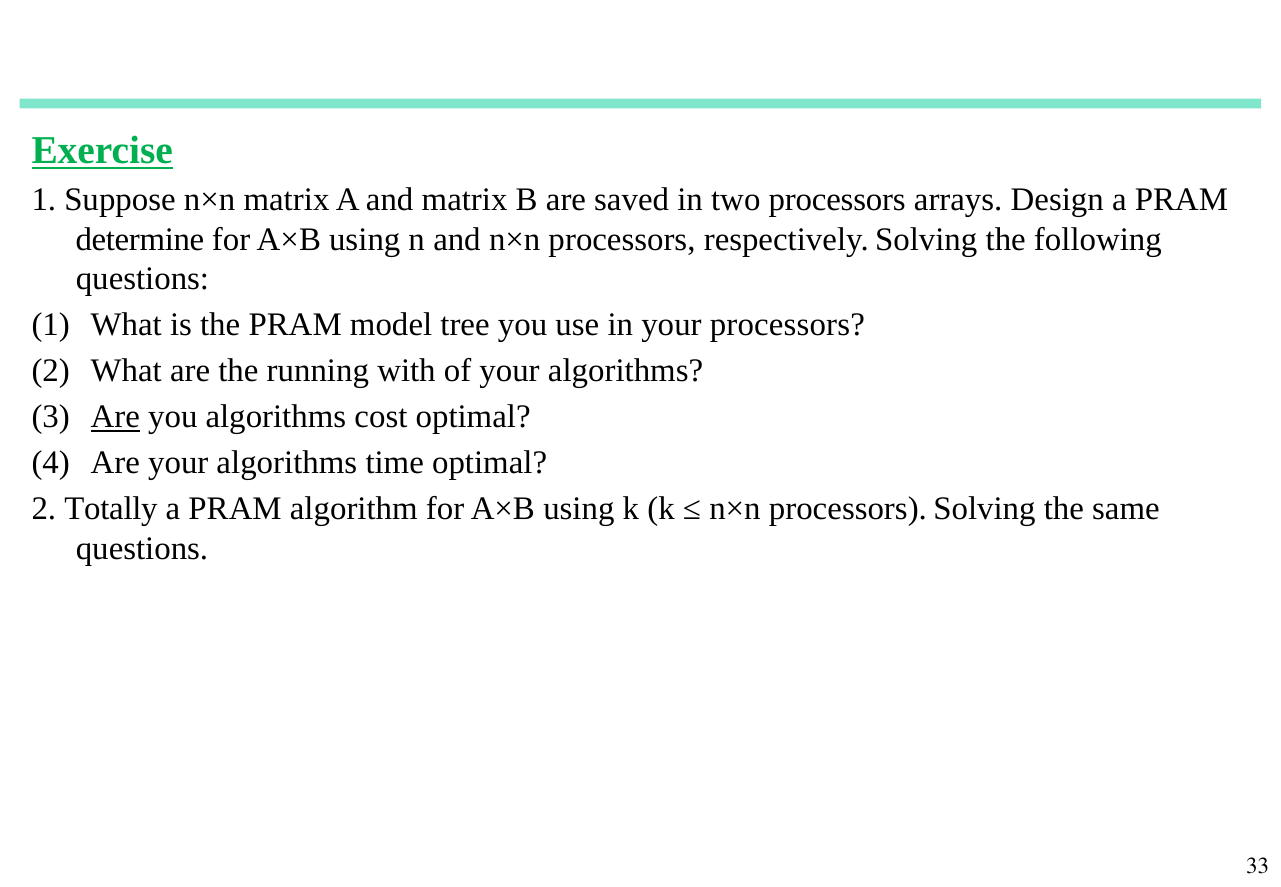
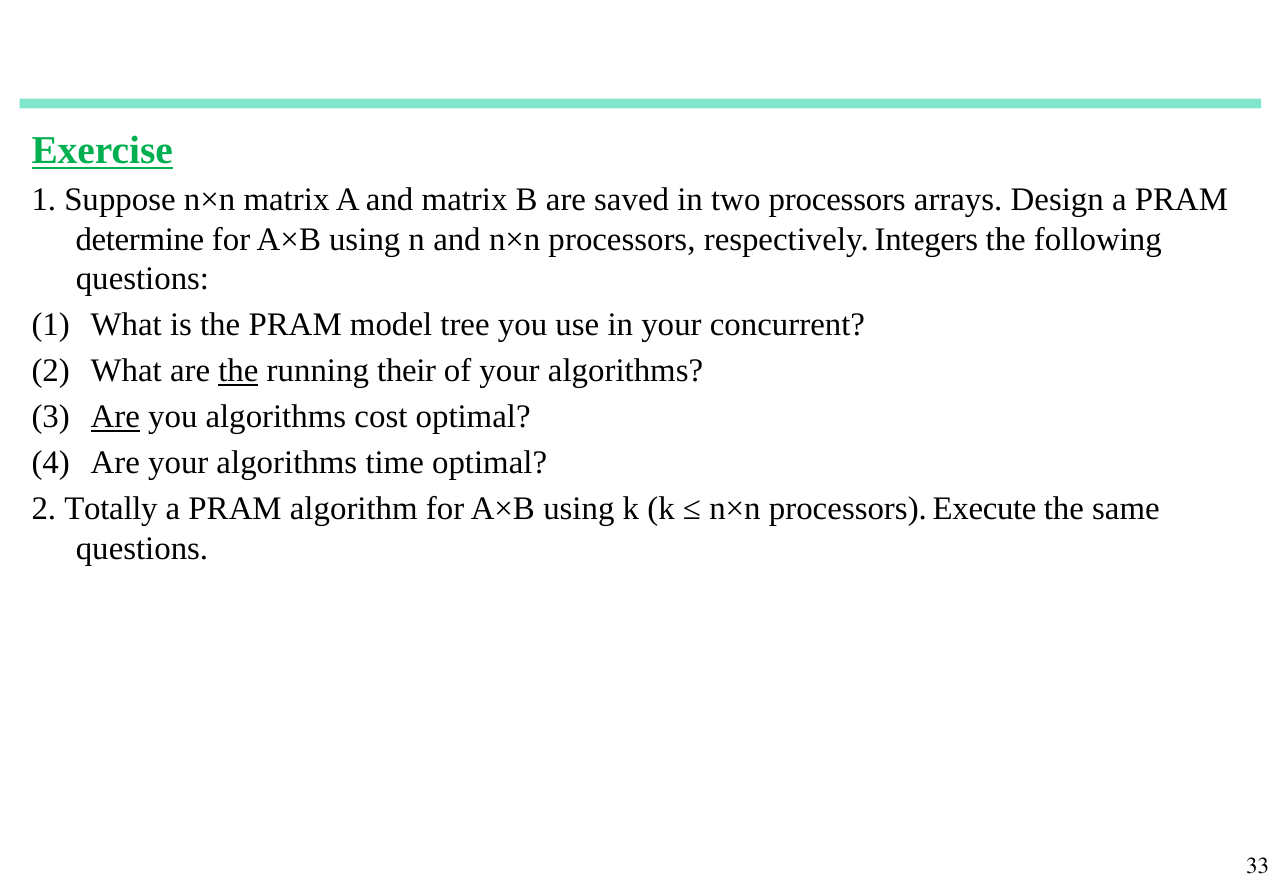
respectively Solving: Solving -> Integers
your processors: processors -> concurrent
the at (238, 371) underline: none -> present
with: with -> their
processors Solving: Solving -> Execute
